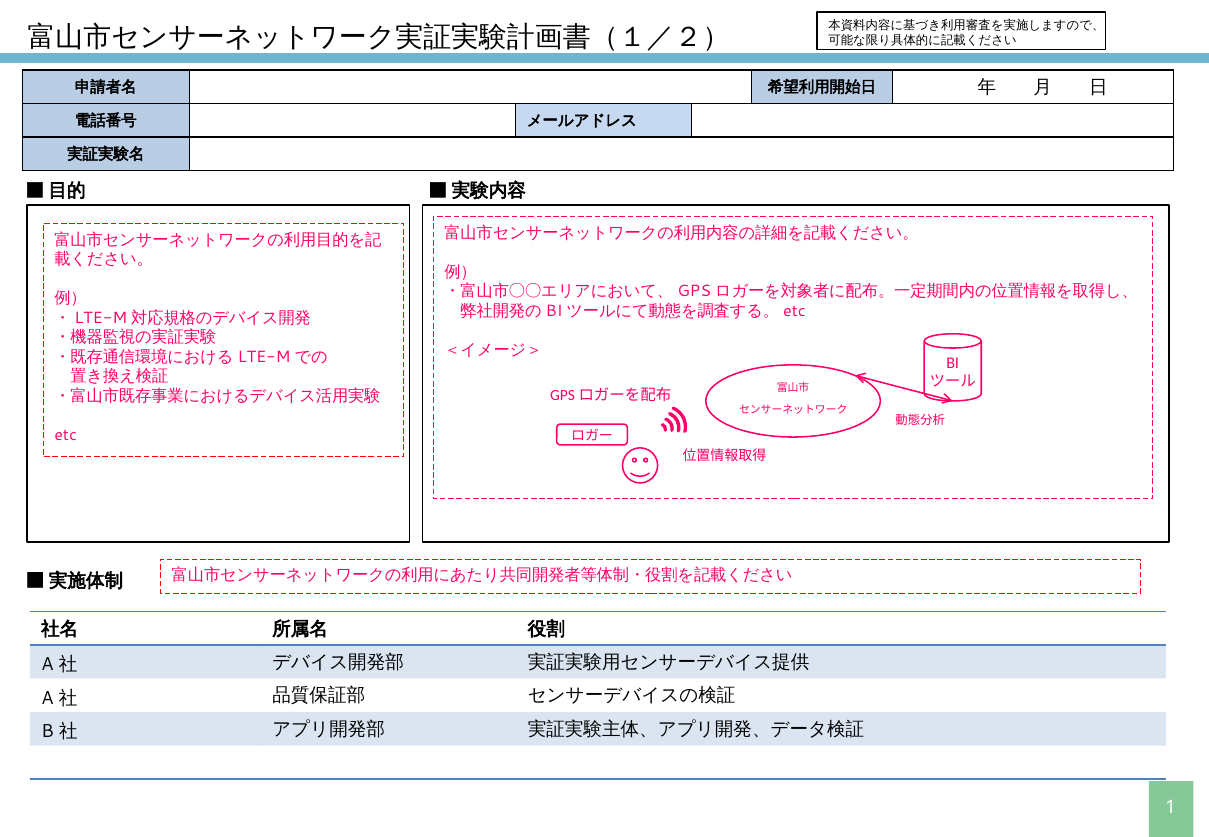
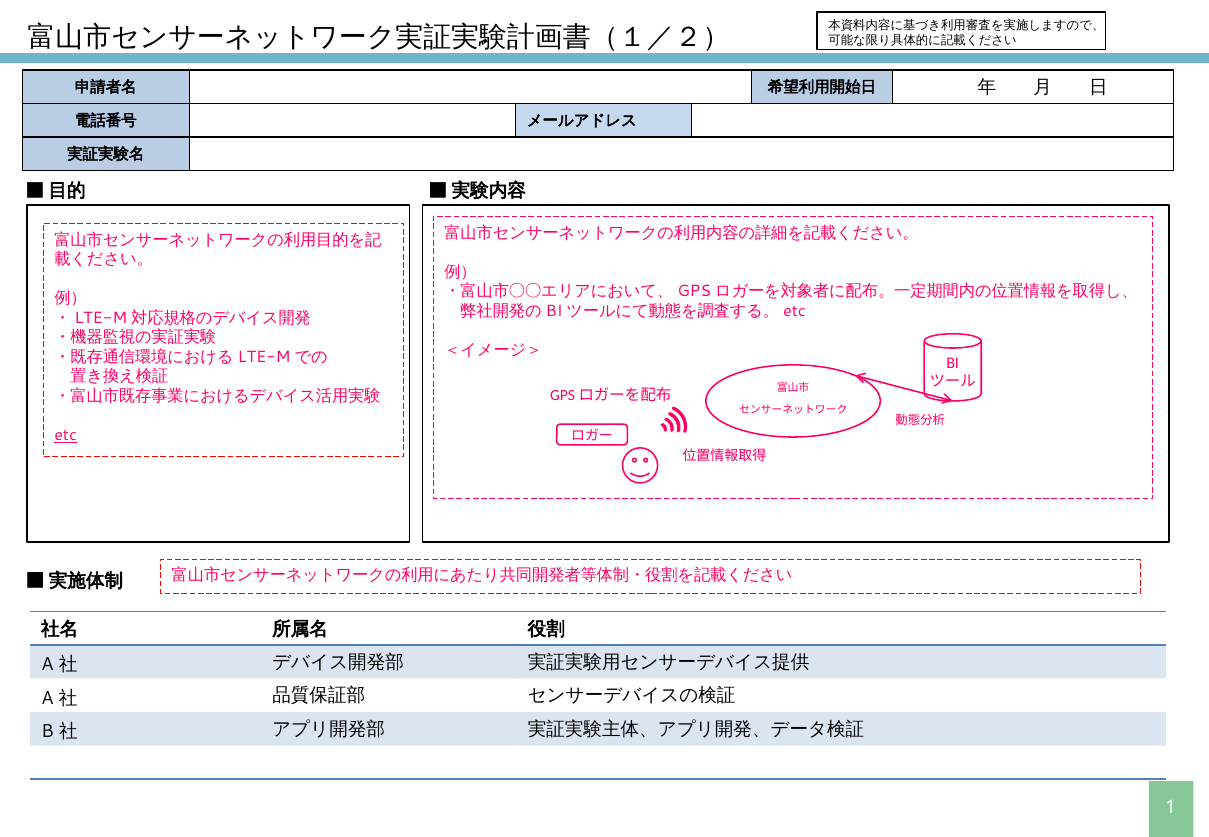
etc underline: none -> present
